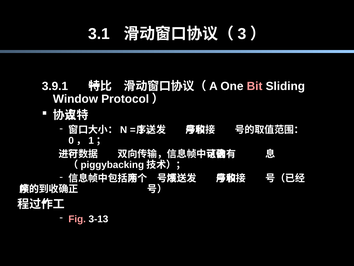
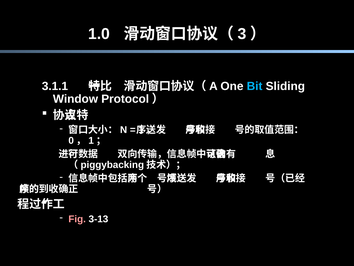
3.1: 3.1 -> 1.0
3.9.1: 3.9.1 -> 3.1.1
Bit colour: pink -> light blue
